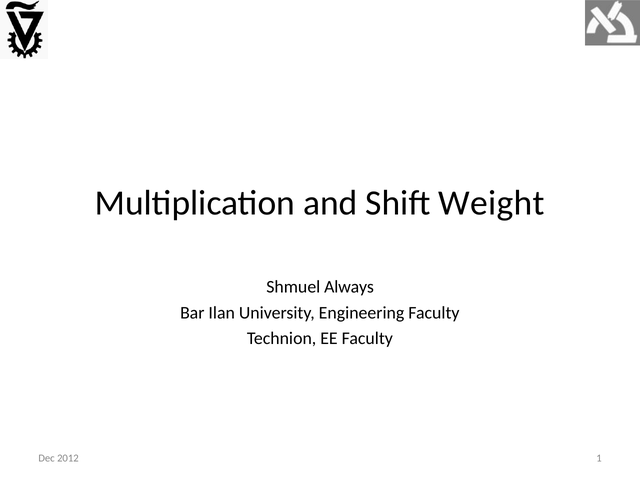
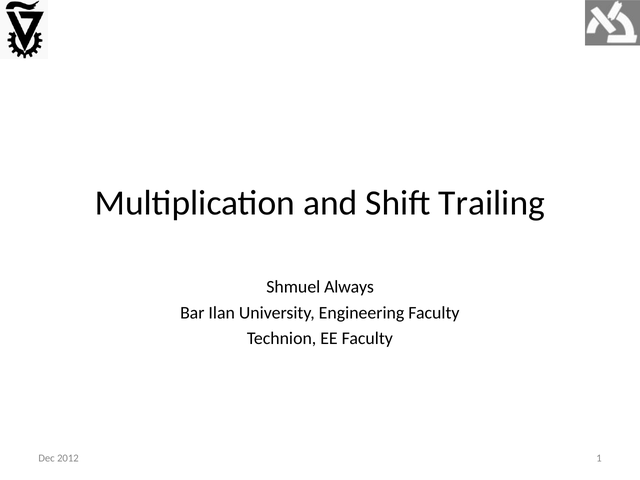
Weight: Weight -> Trailing
